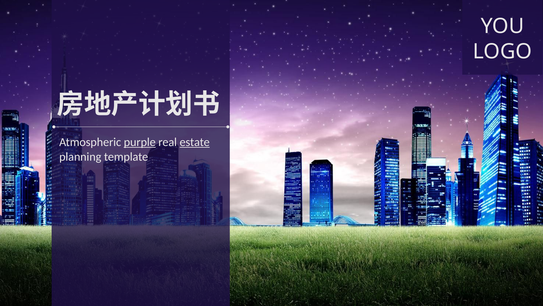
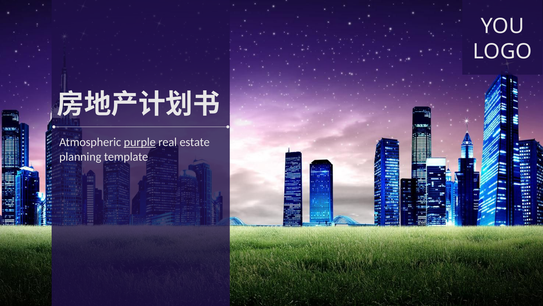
estate underline: present -> none
